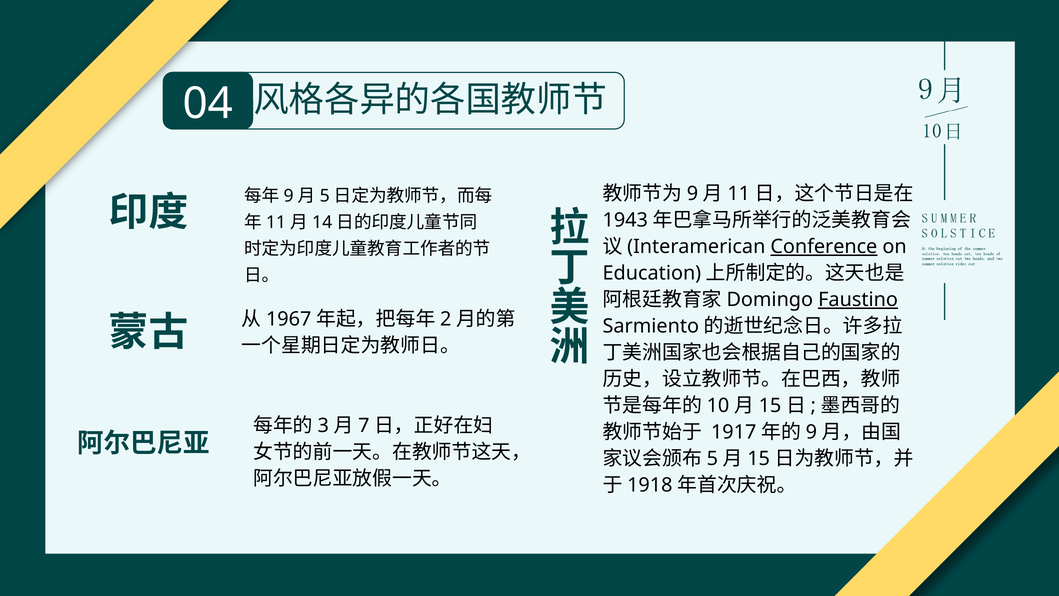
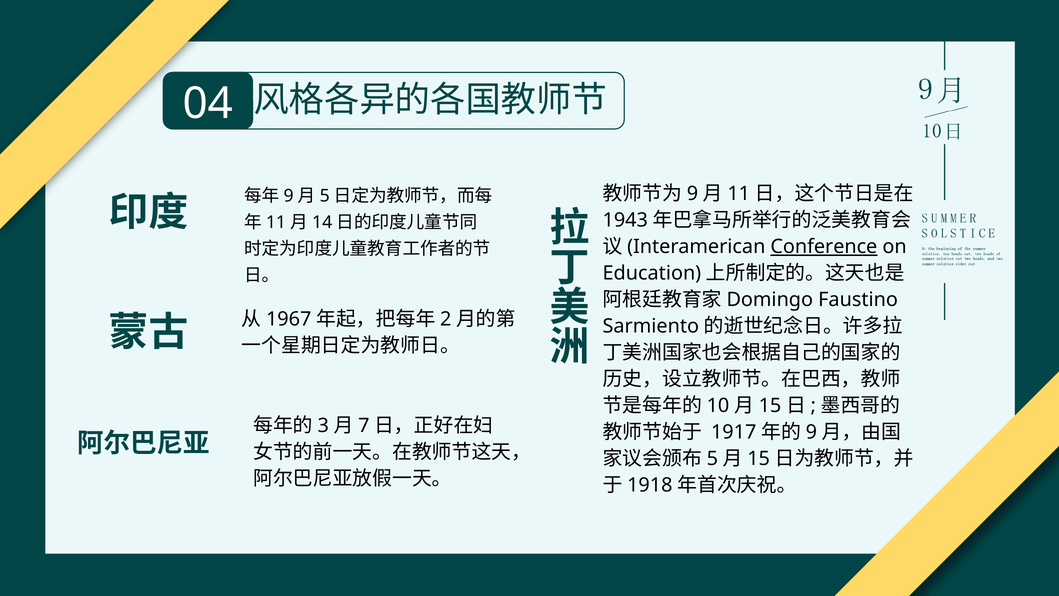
Faustino underline: present -> none
